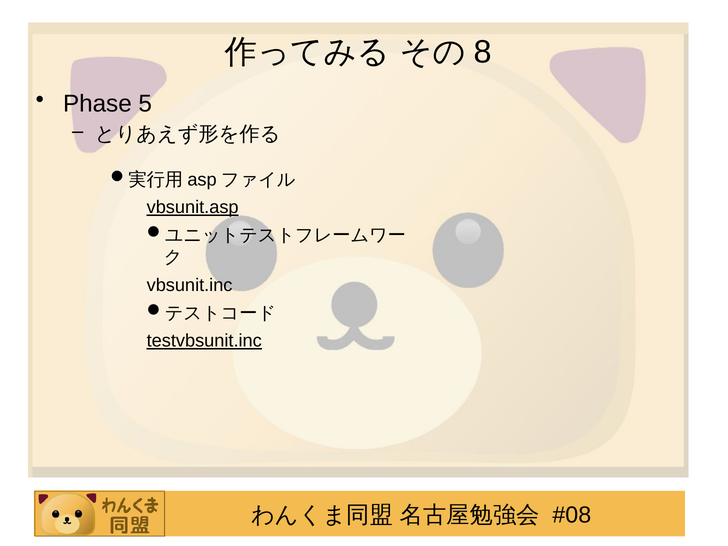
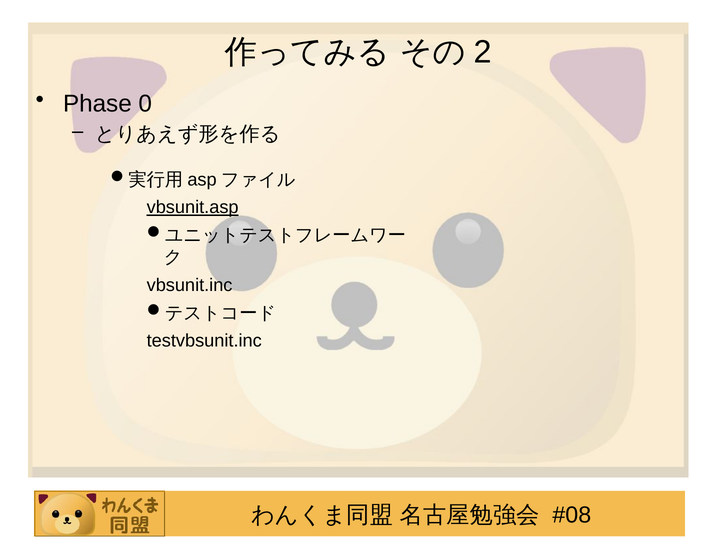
8: 8 -> 2
5: 5 -> 0
testvbsunit.inc underline: present -> none
